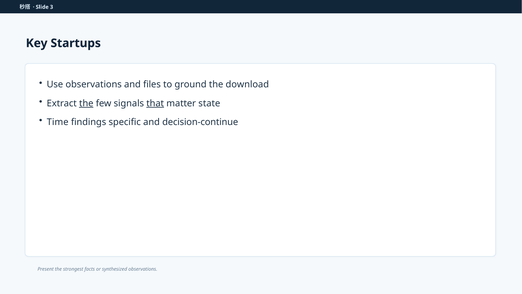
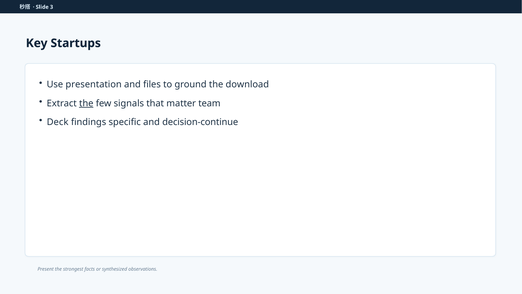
Use observations: observations -> presentation
that underline: present -> none
state: state -> team
Time: Time -> Deck
